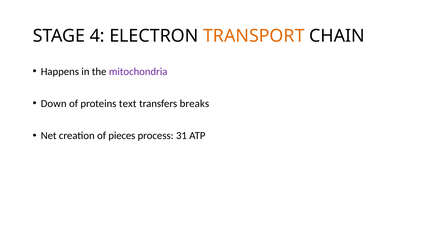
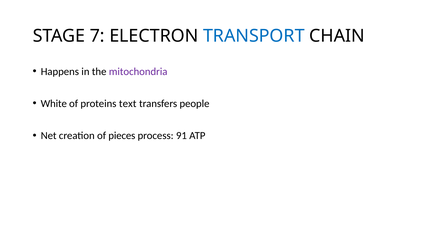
4: 4 -> 7
TRANSPORT colour: orange -> blue
Down: Down -> White
breaks: breaks -> people
31: 31 -> 91
